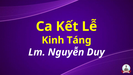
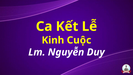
Táng: Táng -> Cuộc
